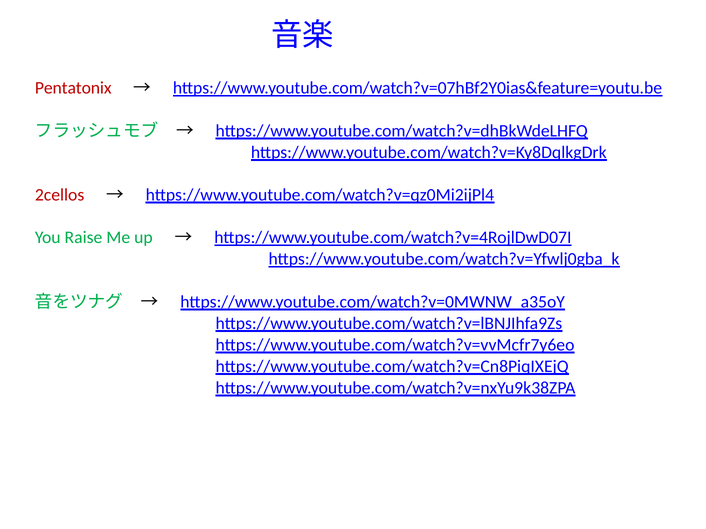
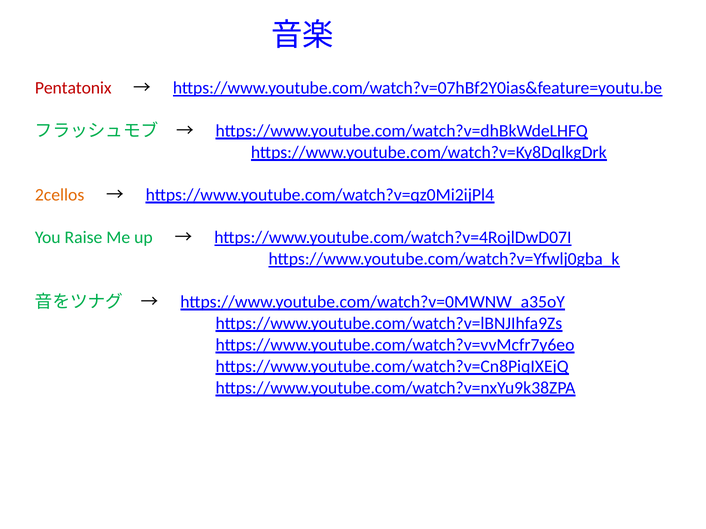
2cellos colour: red -> orange
